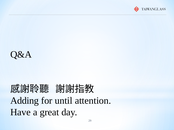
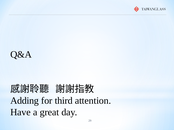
until: until -> third
